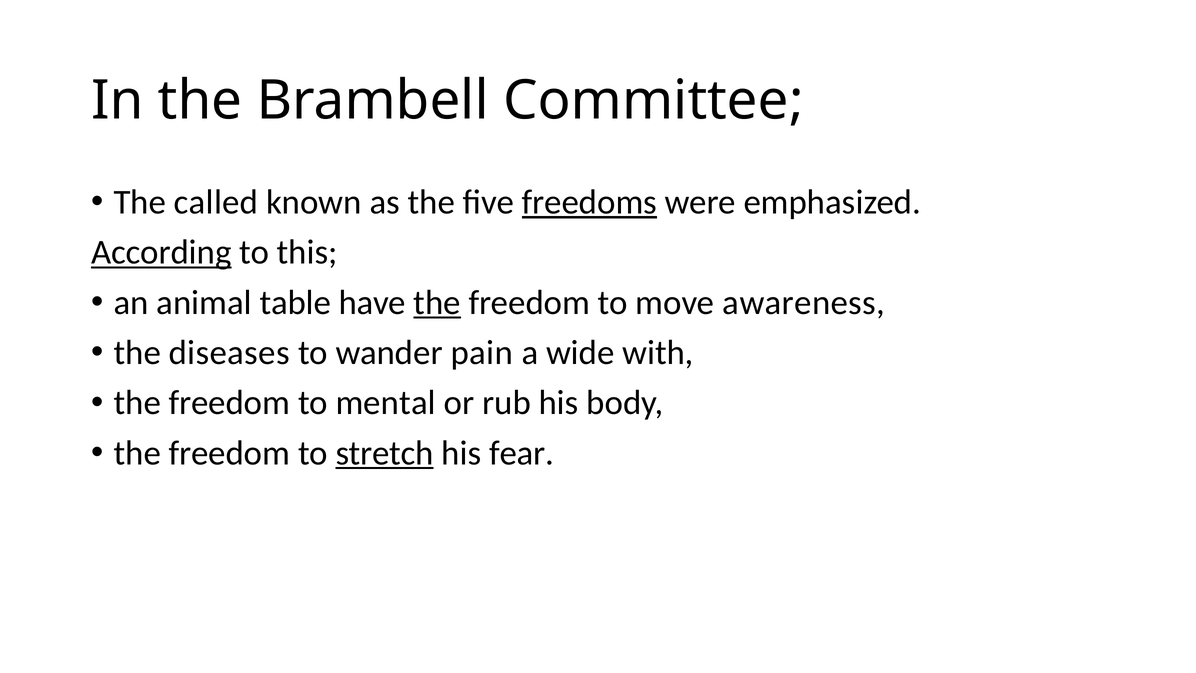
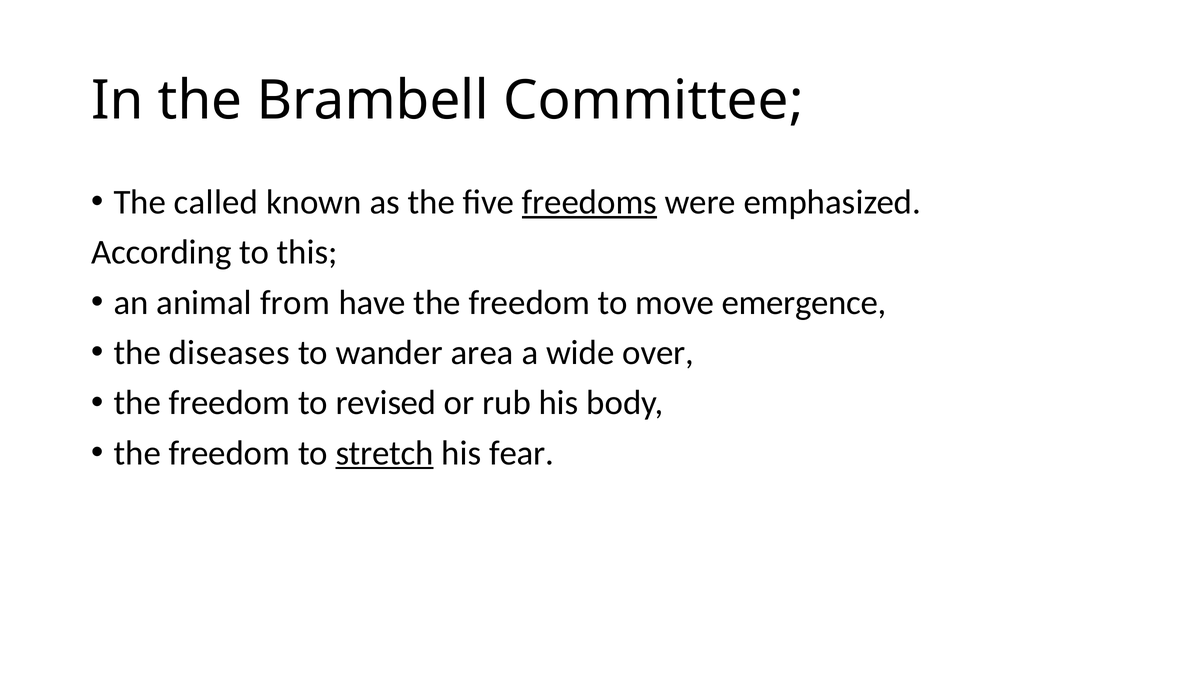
According underline: present -> none
table: table -> from
the at (437, 303) underline: present -> none
awareness: awareness -> emergence
pain: pain -> area
with: with -> over
mental: mental -> revised
